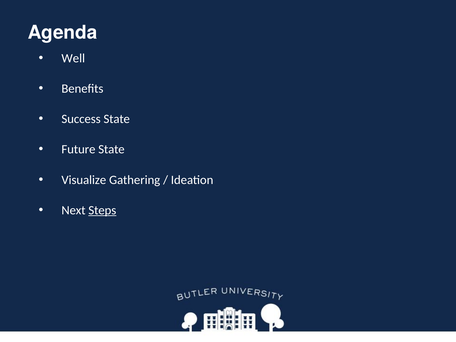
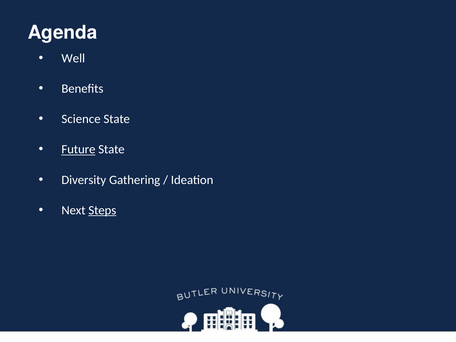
Success: Success -> Science
Future underline: none -> present
Visualize: Visualize -> Diversity
